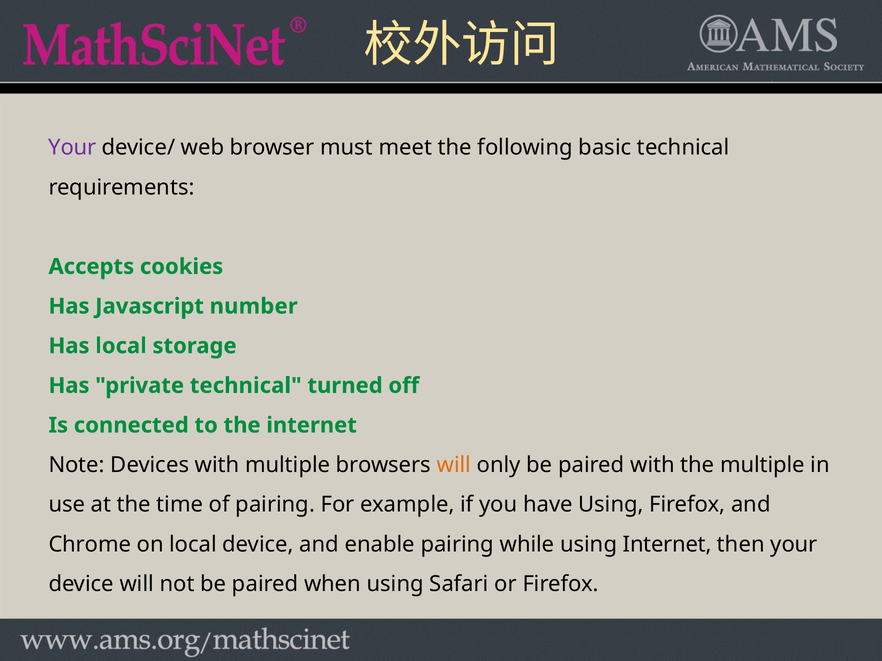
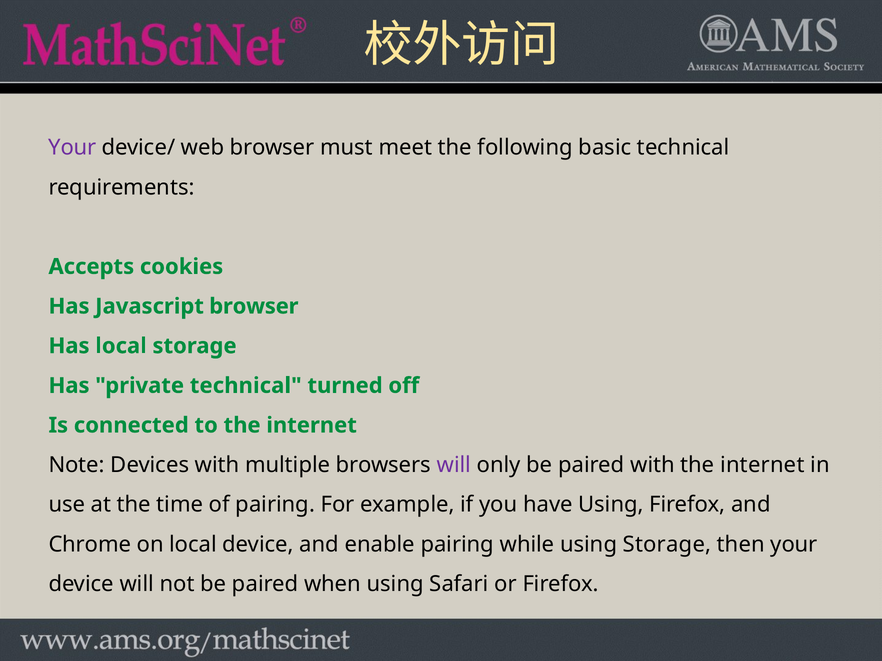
Javascript number: number -> browser
will at (454, 465) colour: orange -> purple
with the multiple: multiple -> internet
using Internet: Internet -> Storage
